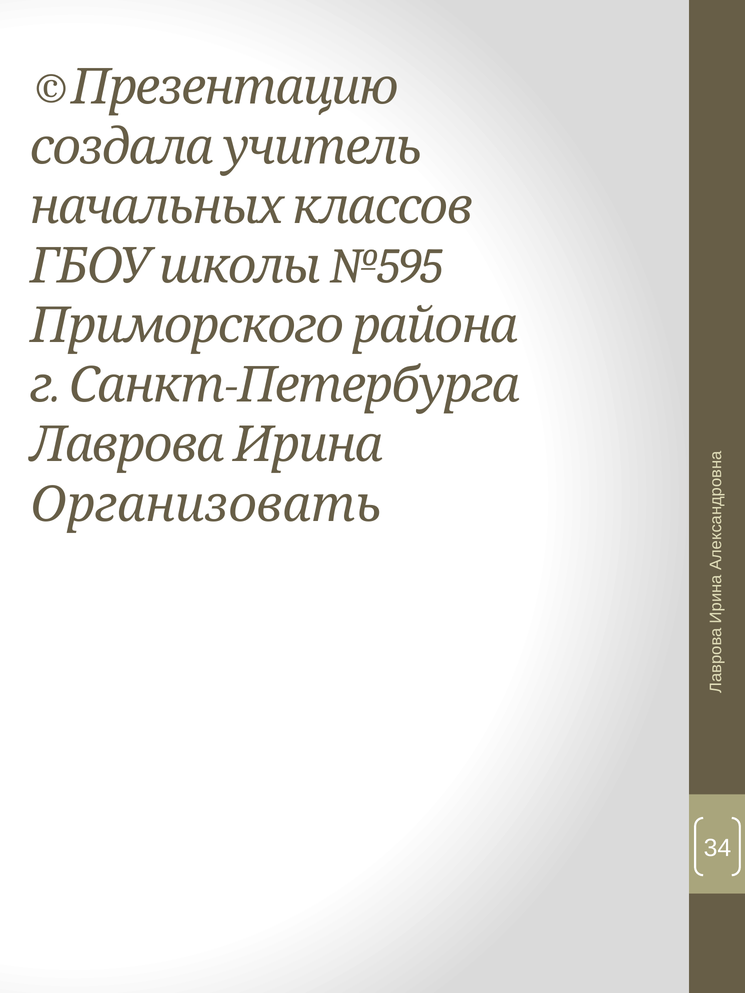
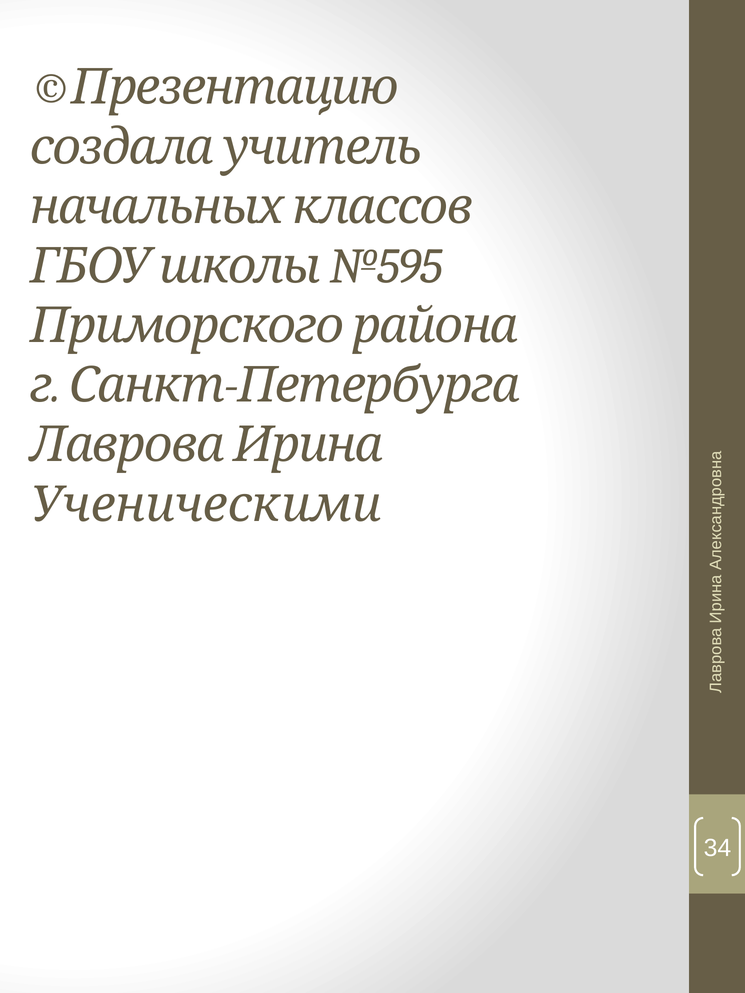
Организовать: Организовать -> Ученическими
